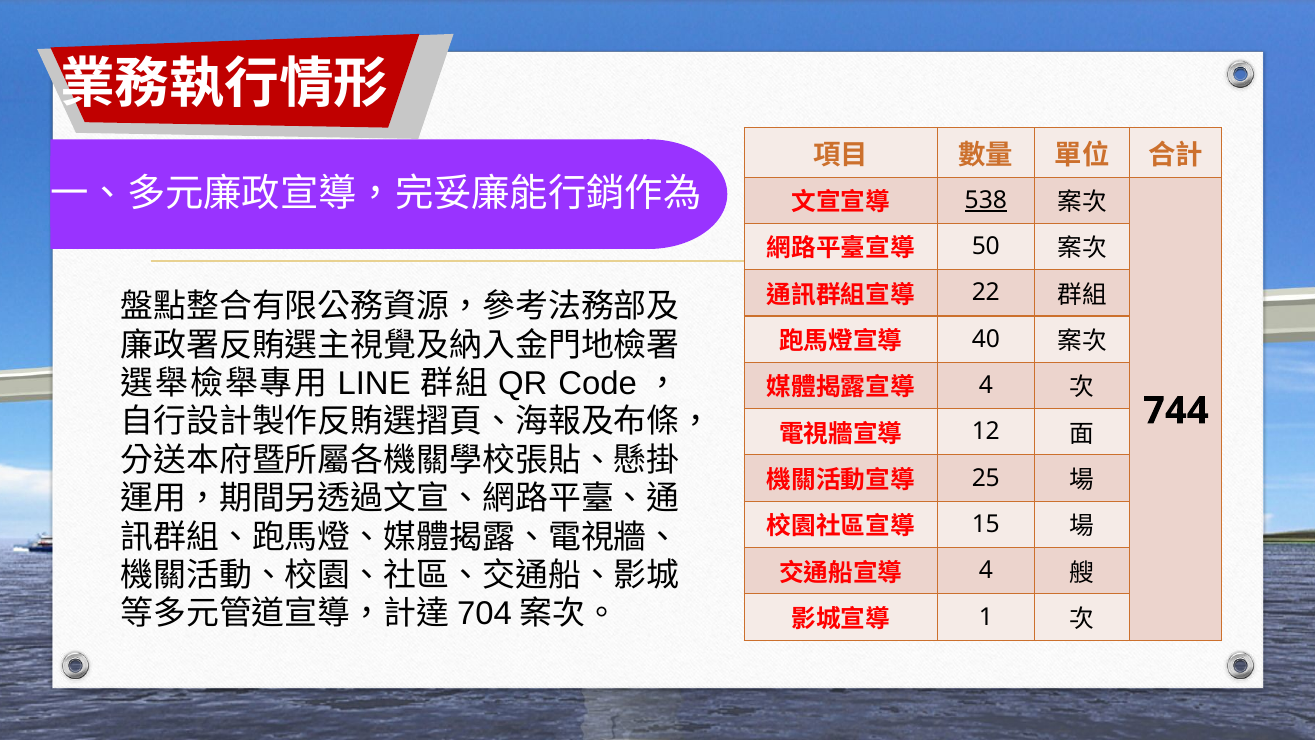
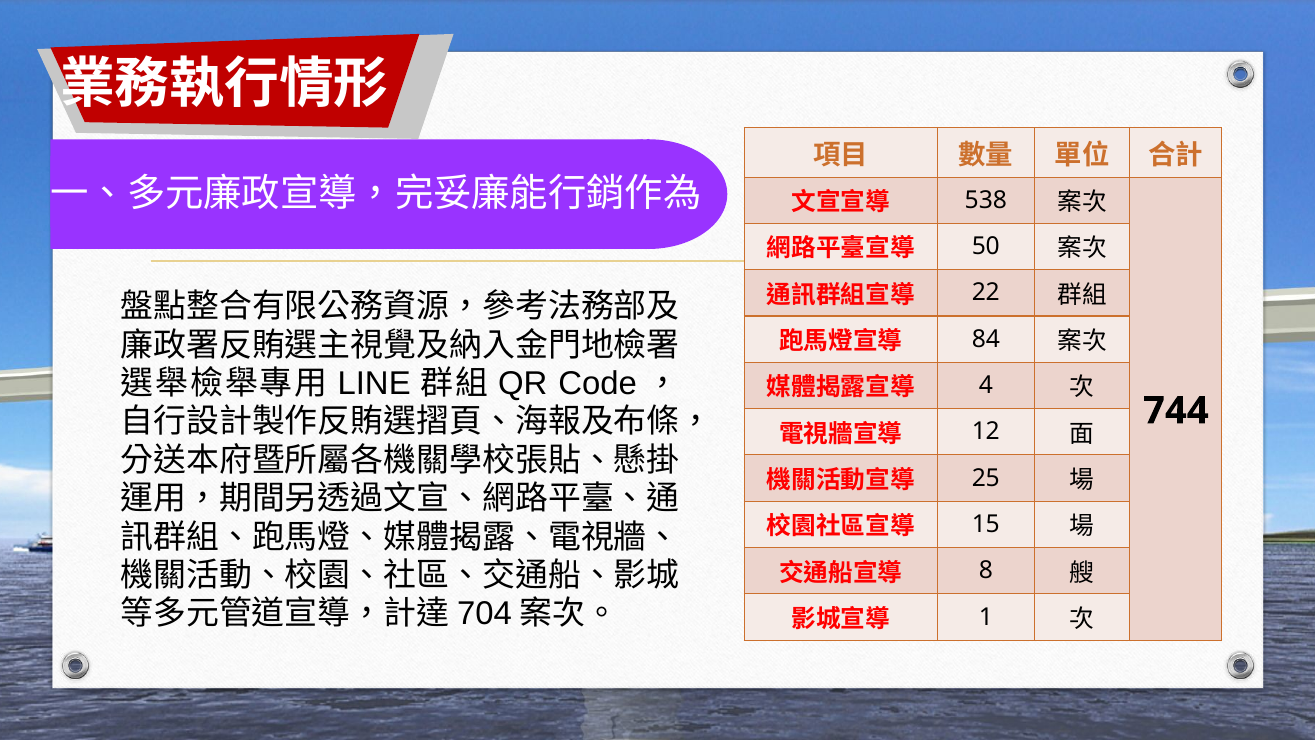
538 underline: present -> none
40: 40 -> 84
4 at (986, 570): 4 -> 8
